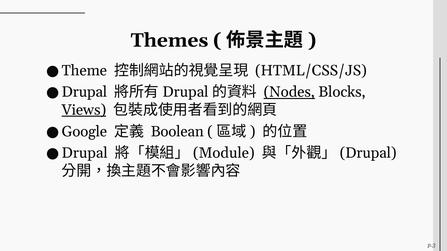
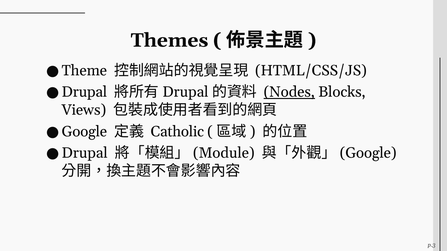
Views underline: present -> none
Boolean: Boolean -> Catholic
Drupal at (368, 153): Drupal -> Google
